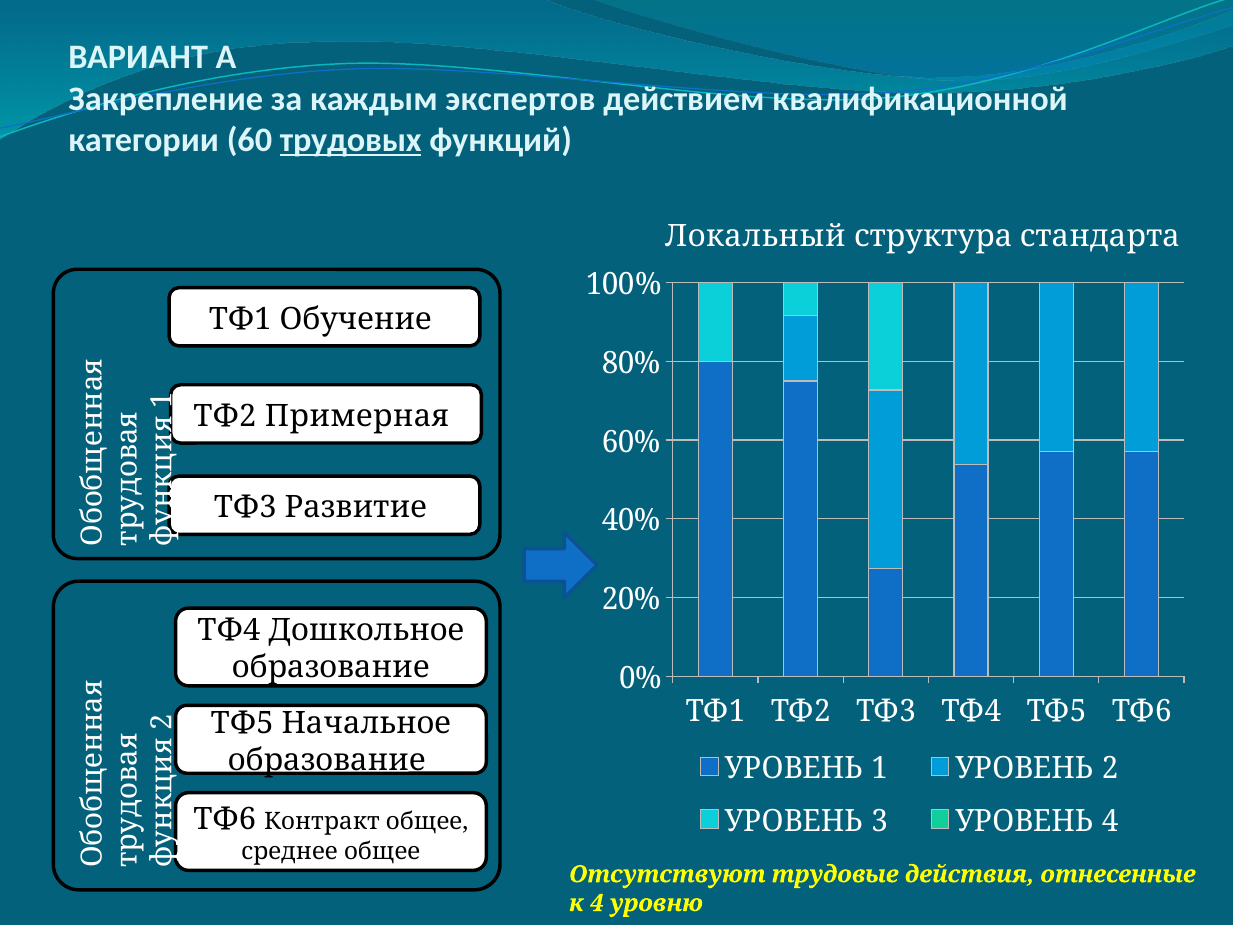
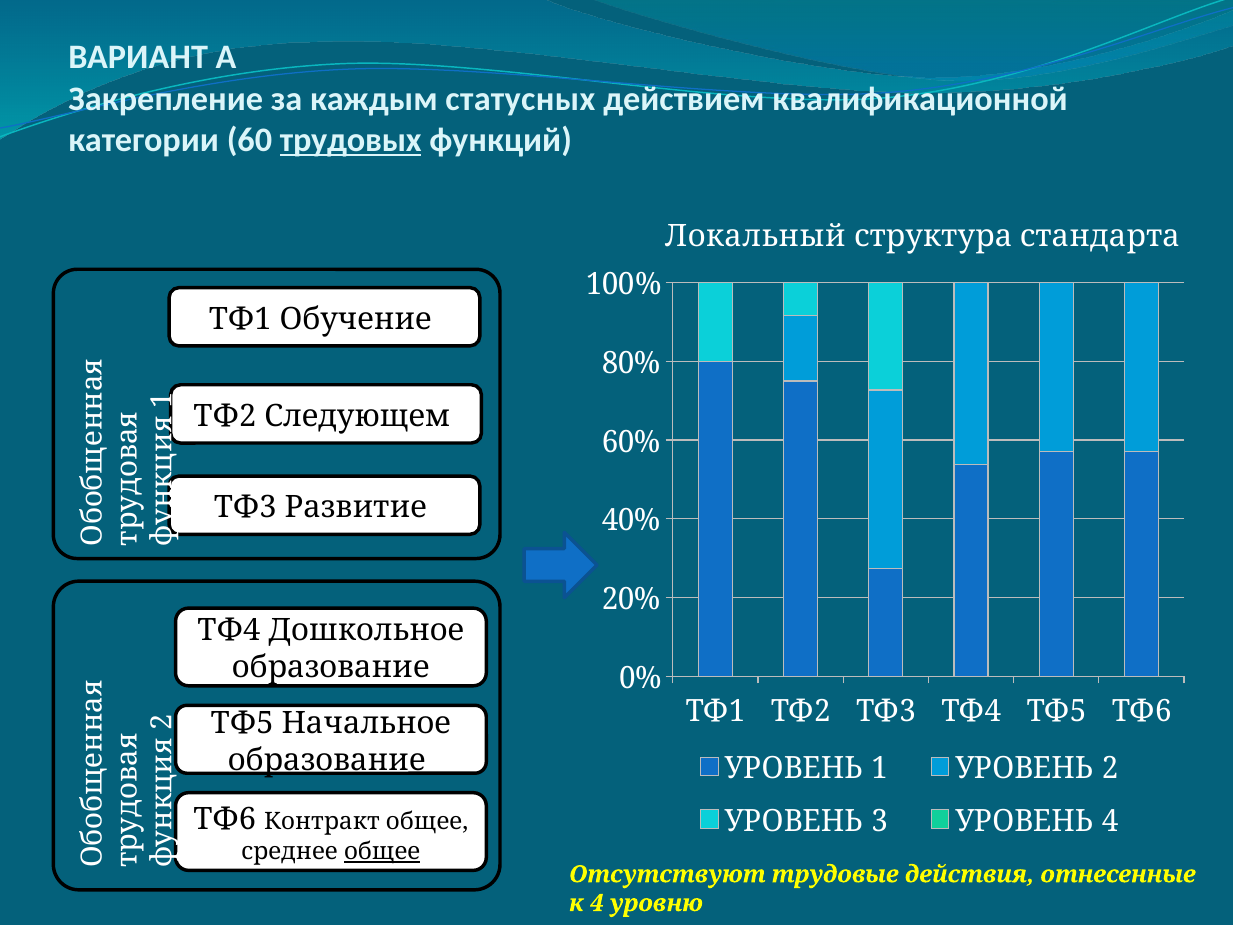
экспертов: экспертов -> статусных
Примерная: Примерная -> Следующем
общее at (382, 851) underline: none -> present
